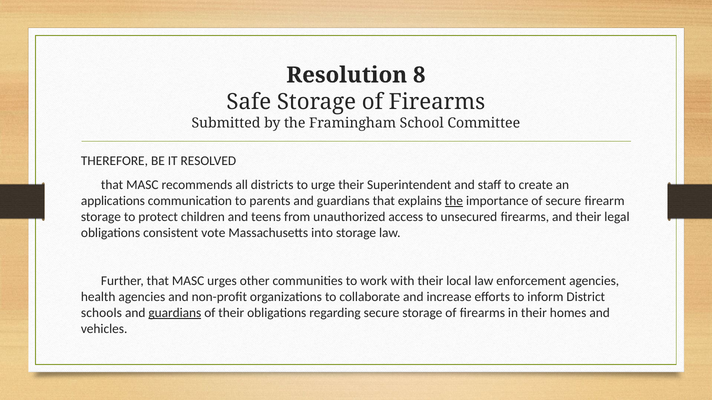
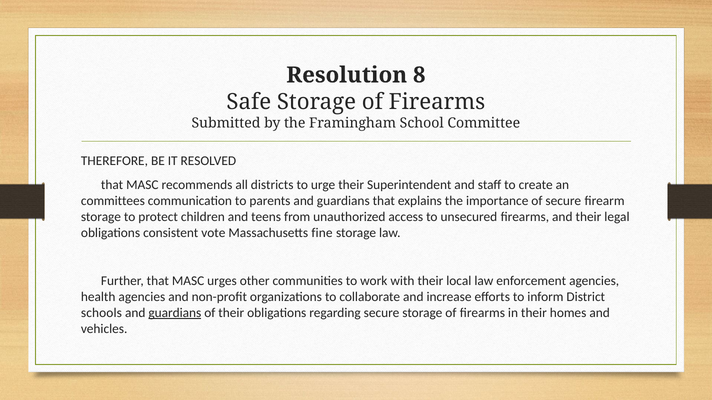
applications: applications -> committees
the at (454, 201) underline: present -> none
into: into -> fine
